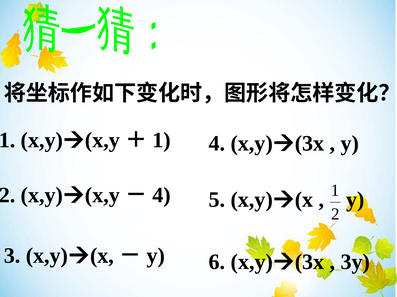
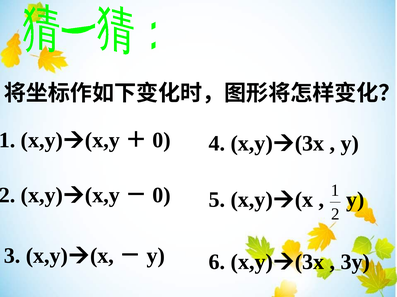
1 at (162, 141): 1 -> 0
4 at (162, 196): 4 -> 0
